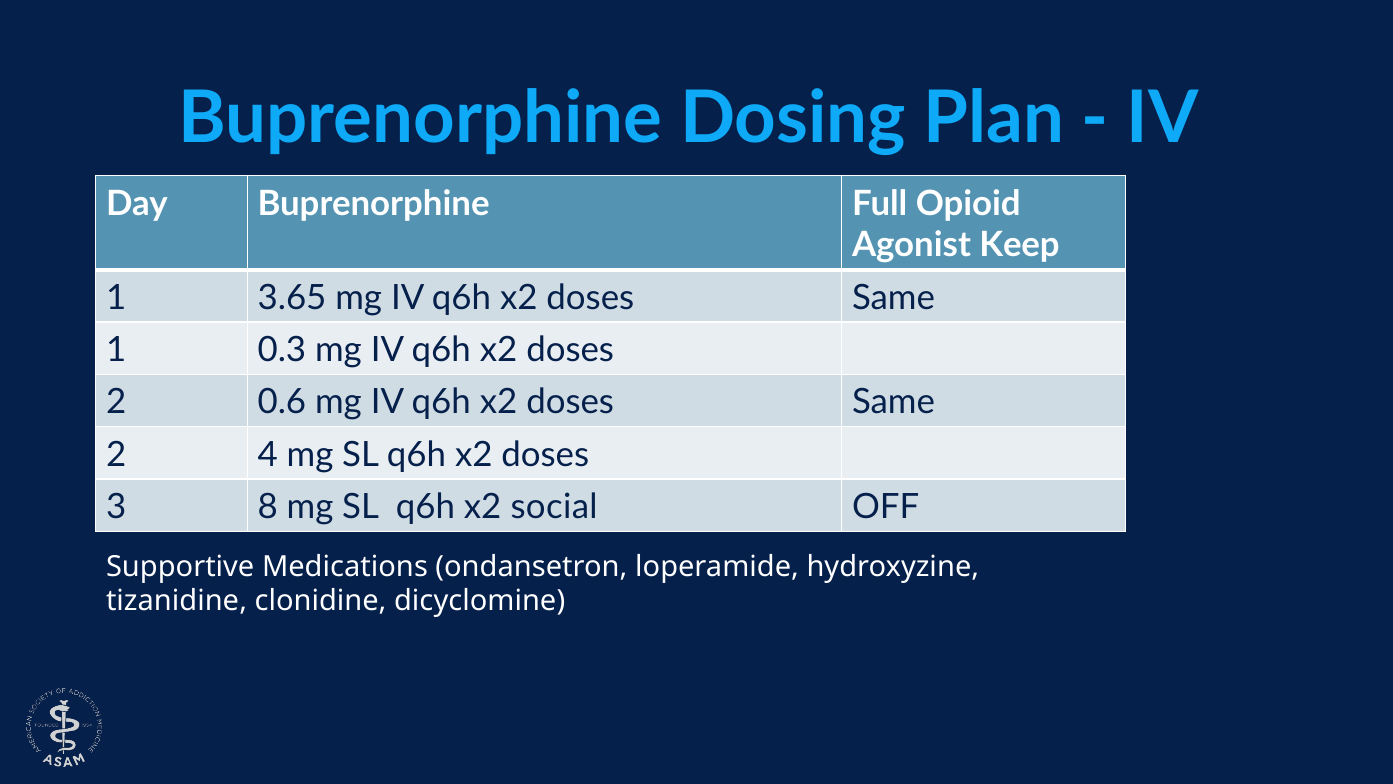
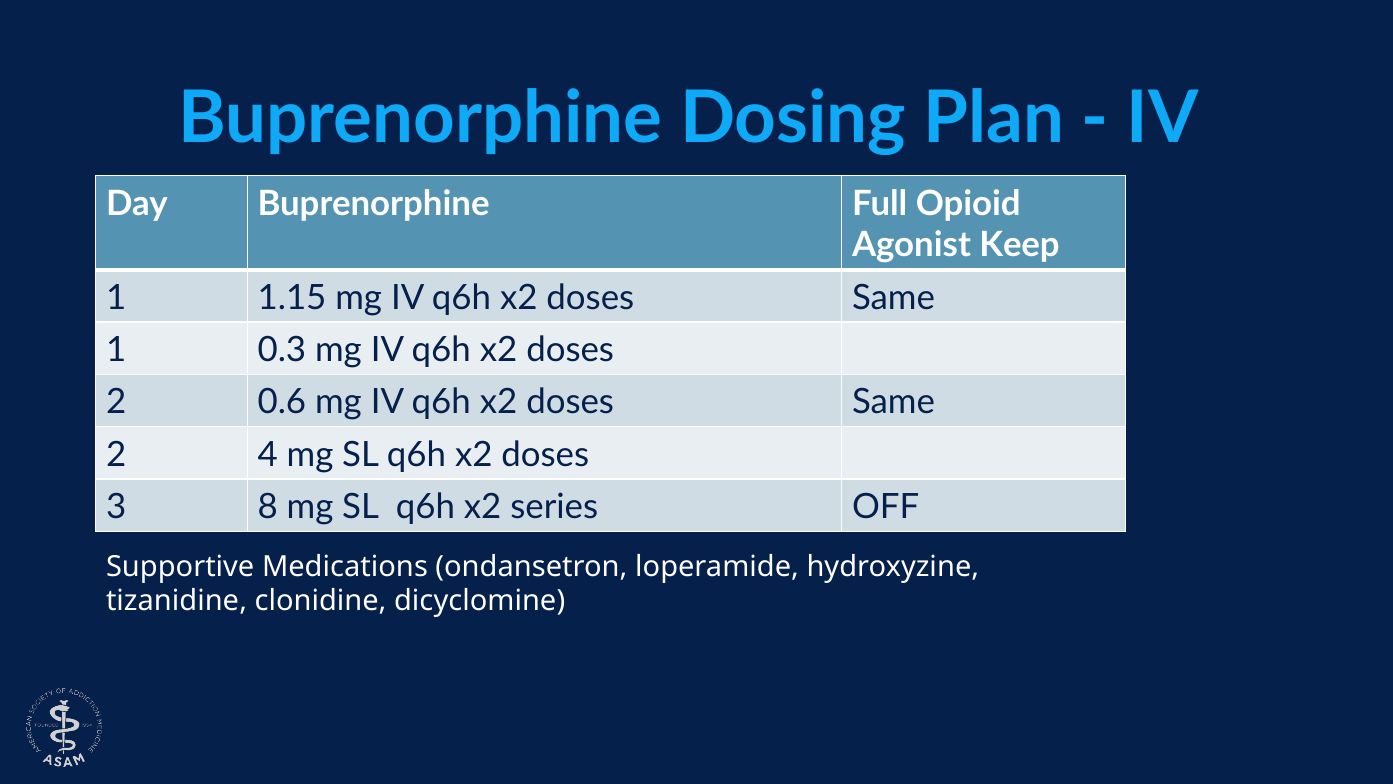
3.65: 3.65 -> 1.15
social: social -> series
